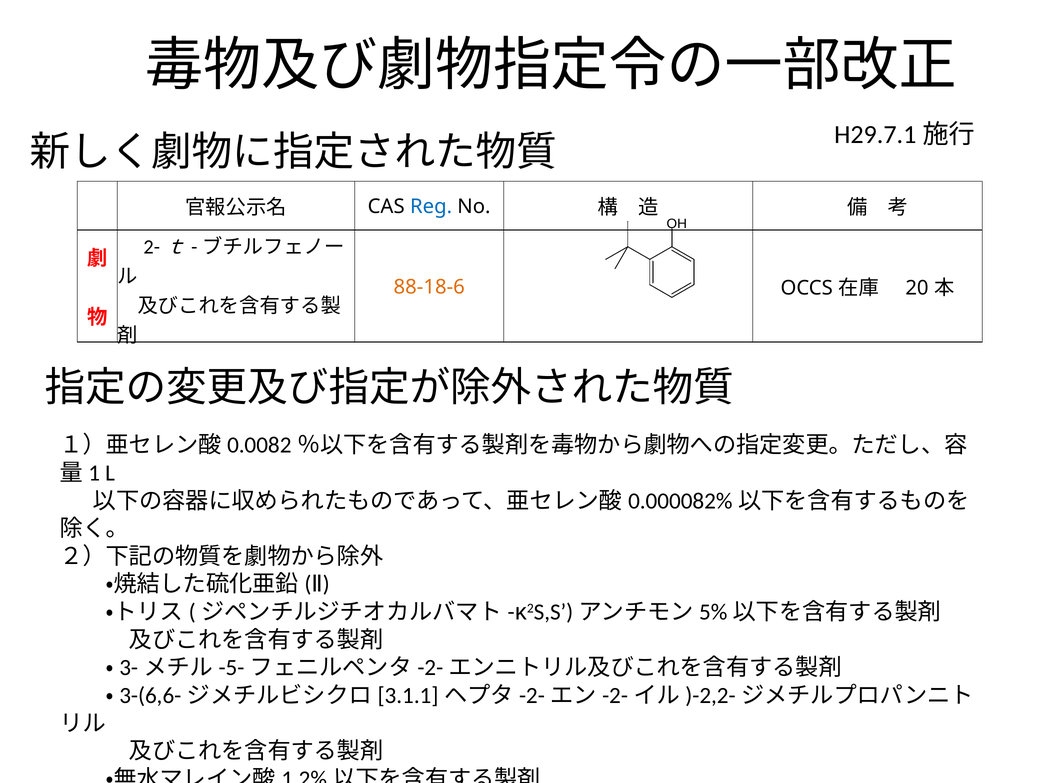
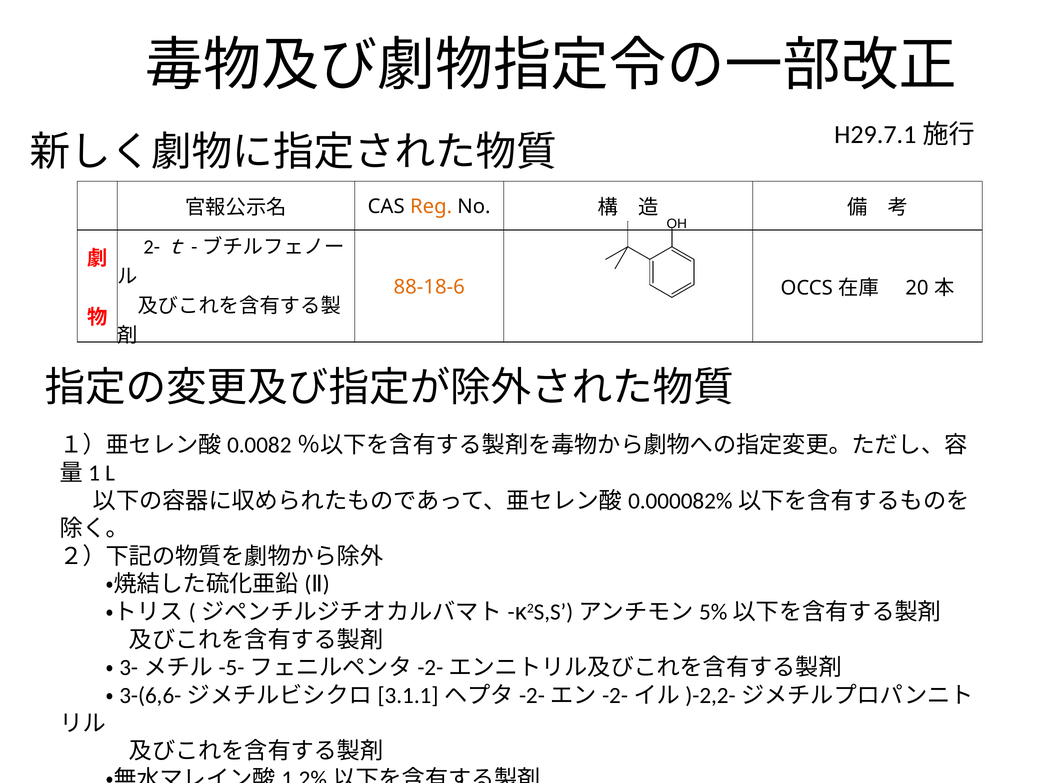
Reg colour: blue -> orange
